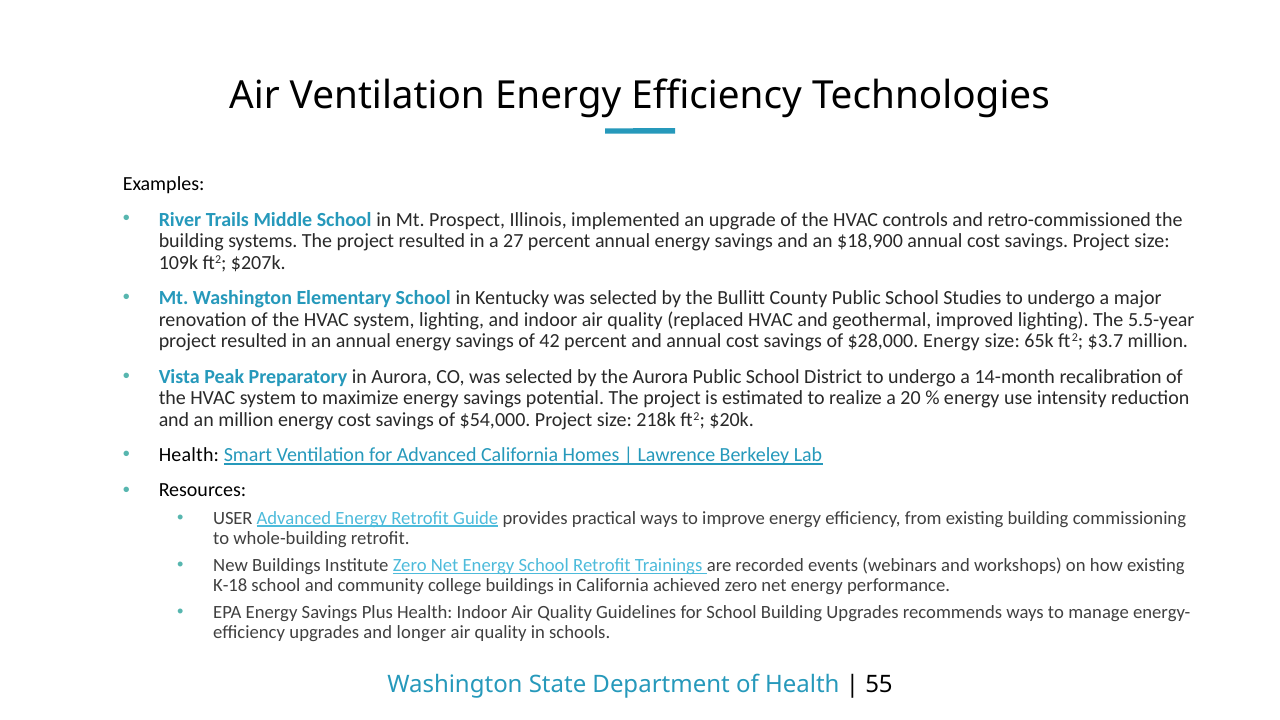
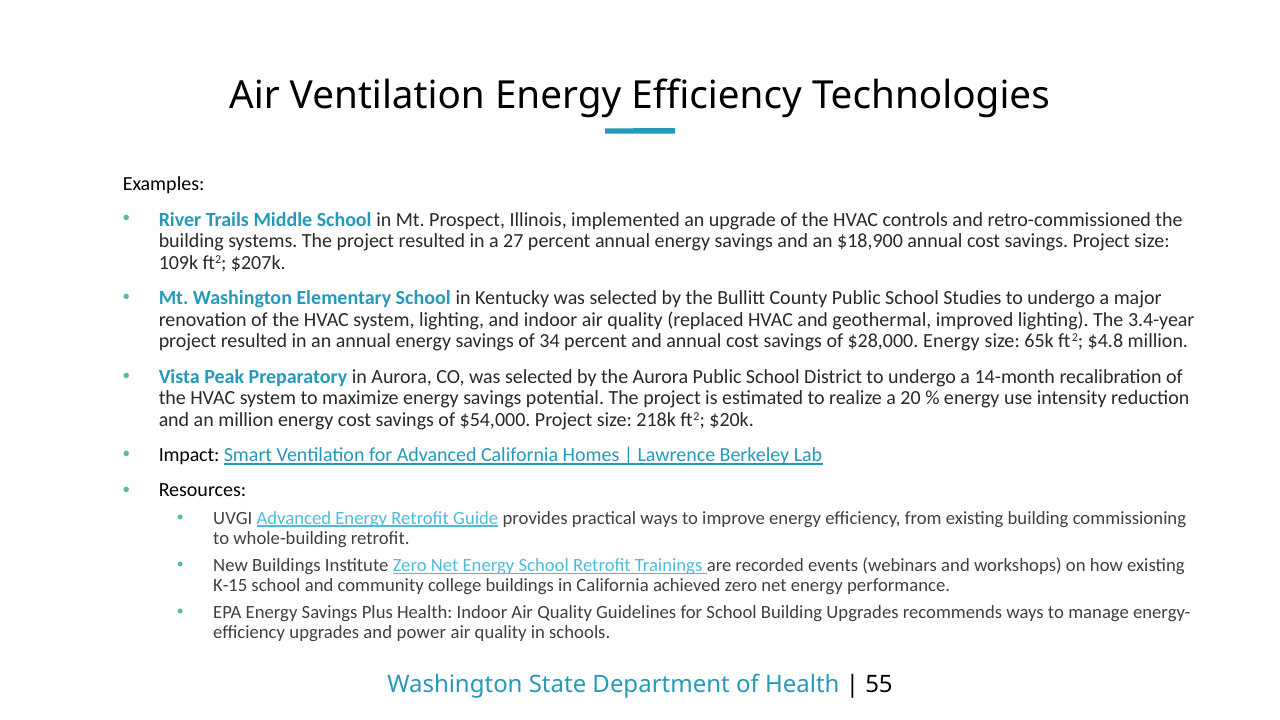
5.5-year: 5.5-year -> 3.4-year
42: 42 -> 34
$3.7: $3.7 -> $4.8
Health at (189, 455): Health -> Impact
USER: USER -> UVGI
K-18: K-18 -> K-15
longer: longer -> power
